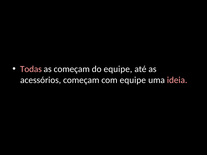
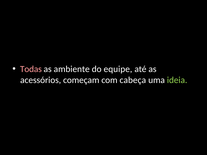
as começam: começam -> ambiente
com equipe: equipe -> cabeça
ideia colour: pink -> light green
